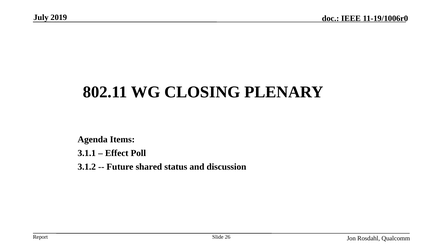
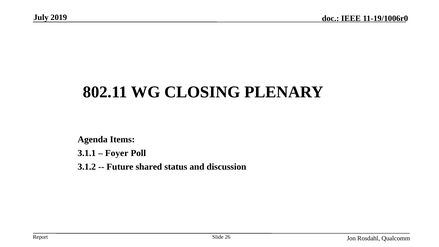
Effect: Effect -> Foyer
